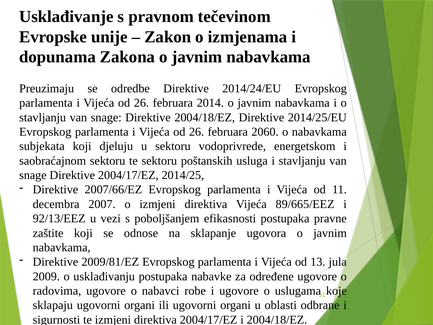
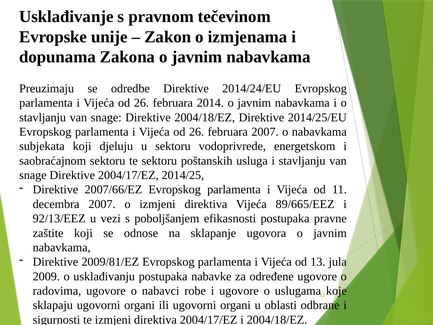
februara 2060: 2060 -> 2007
